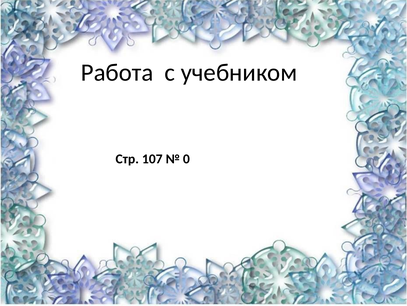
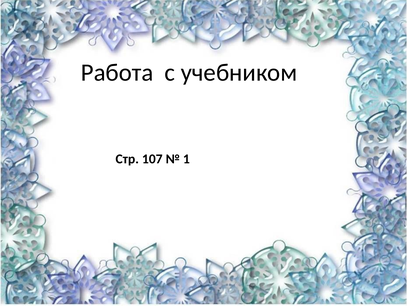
0: 0 -> 1
